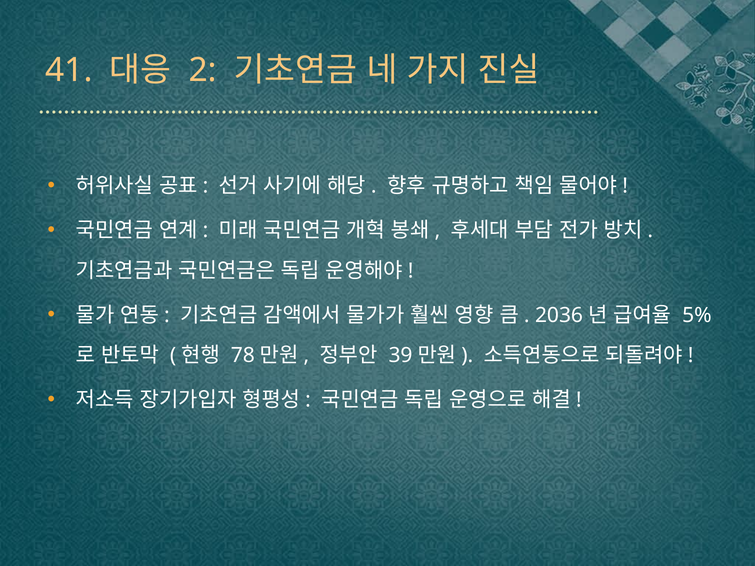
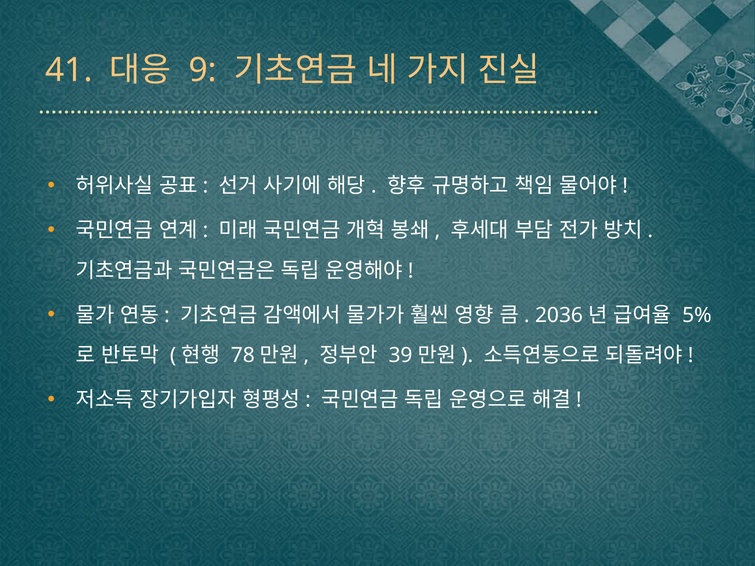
2: 2 -> 9
